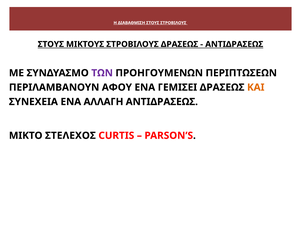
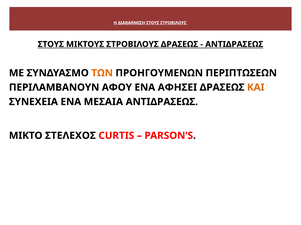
ΤΩΝ colour: purple -> orange
ΓΕΜΙΣΕΙ: ΓΕΜΙΣΕΙ -> ΑΦΗΣΕΙ
ΑΛΛΑΓΗ: ΑΛΛΑΓΗ -> ΜΕΣΑΙΑ
